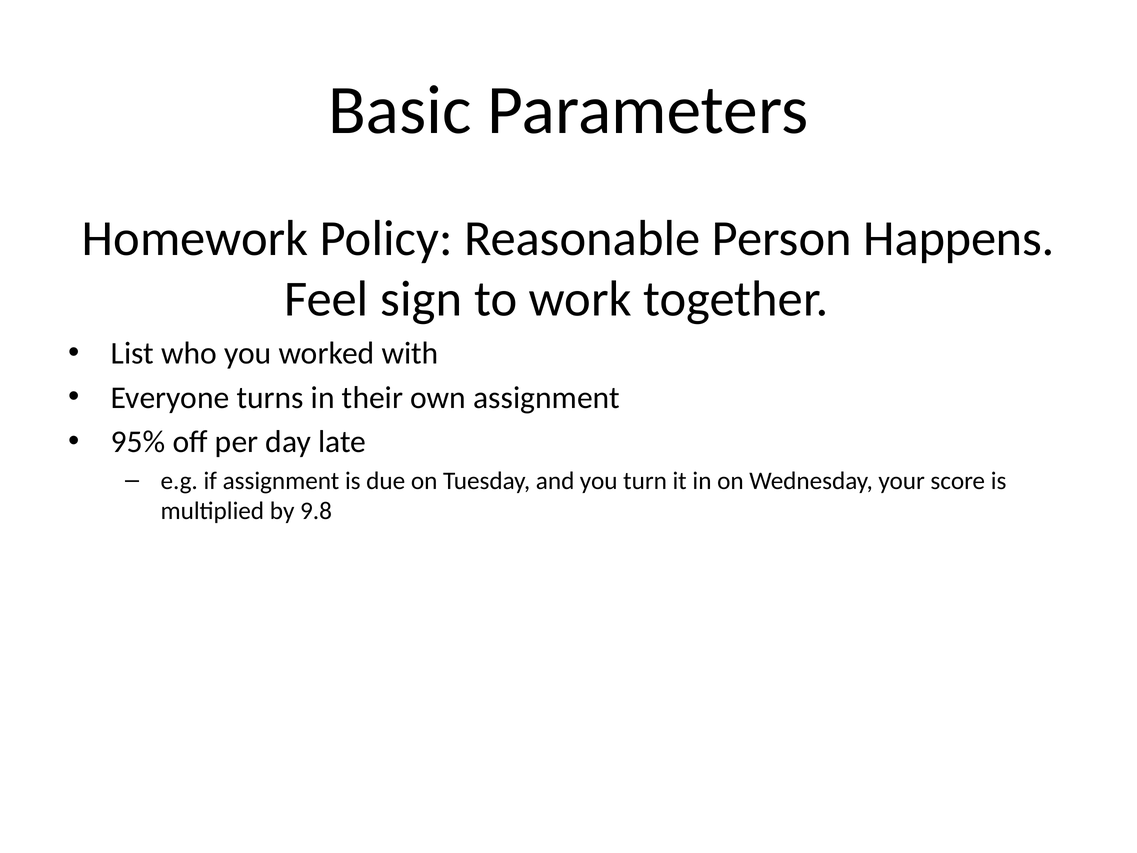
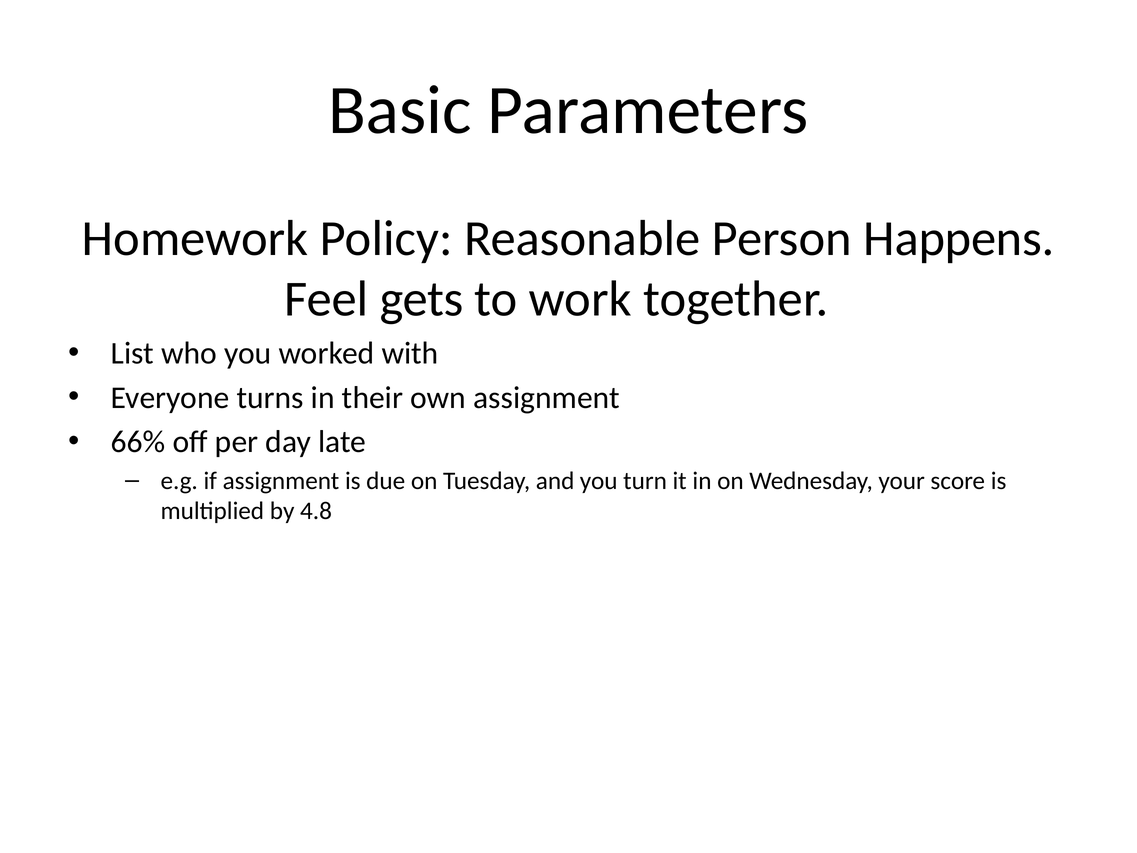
sign: sign -> gets
95%: 95% -> 66%
9.8: 9.8 -> 4.8
